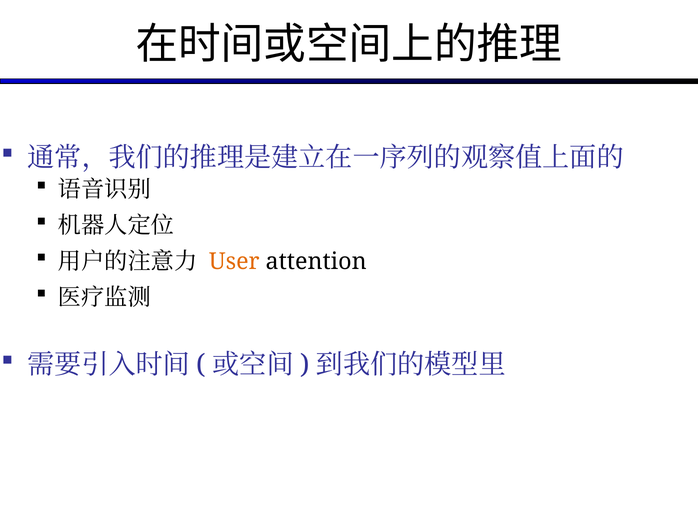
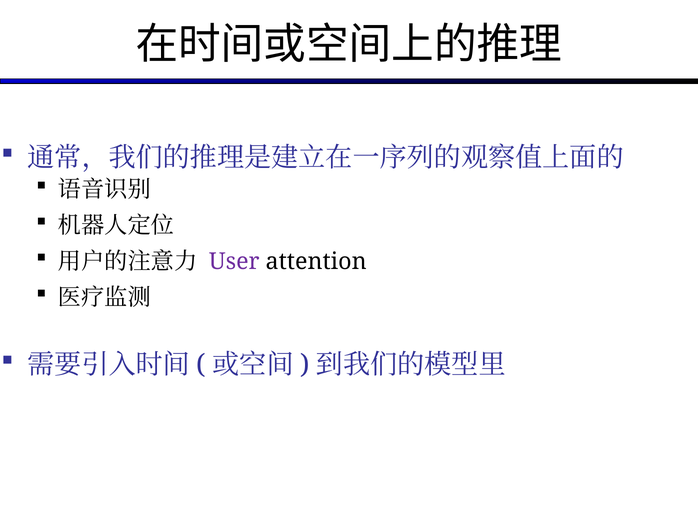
User colour: orange -> purple
